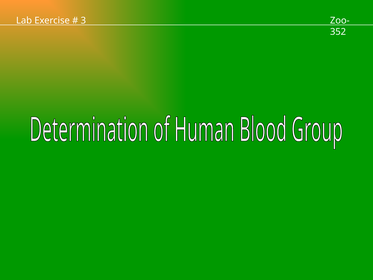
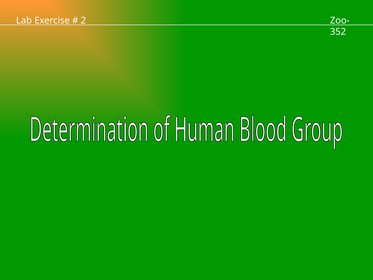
3: 3 -> 2
